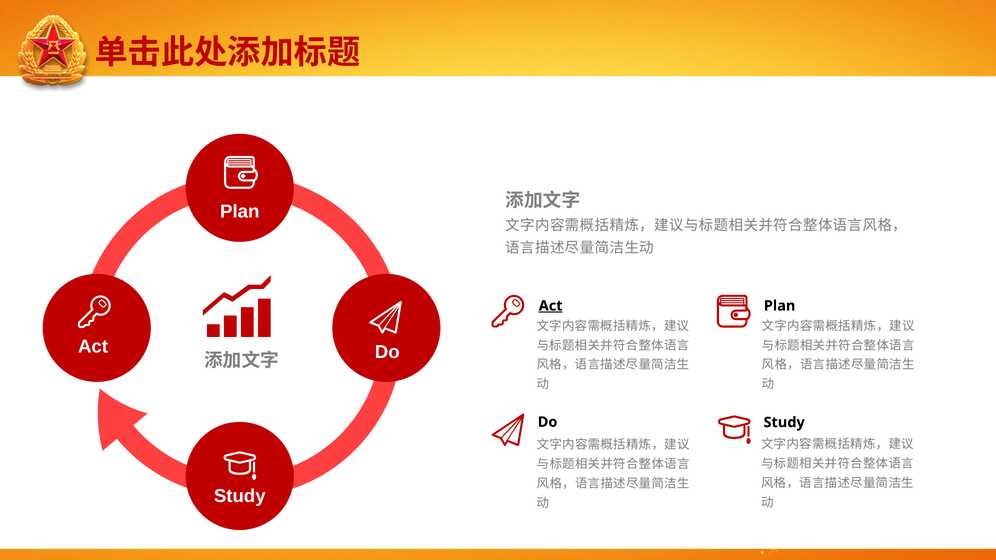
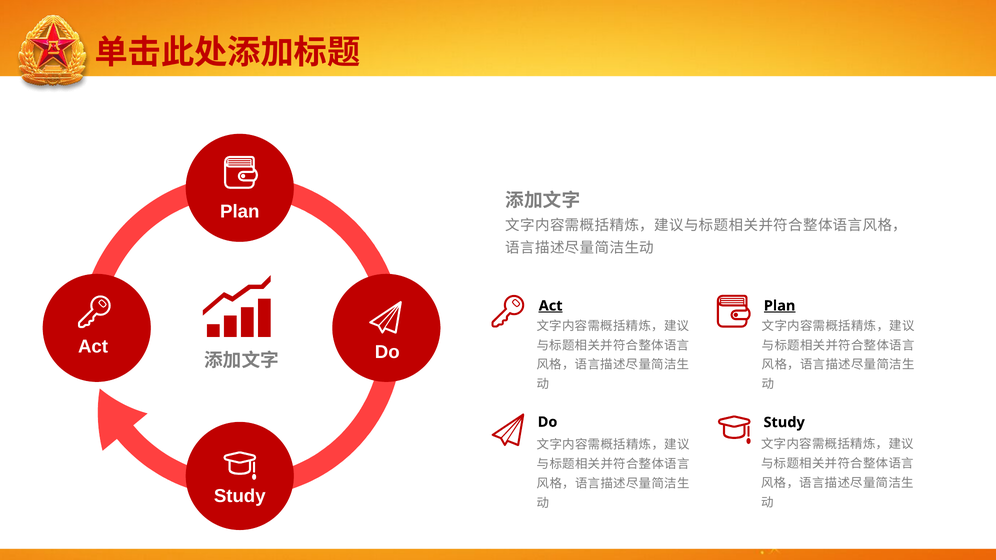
Plan at (780, 306) underline: none -> present
